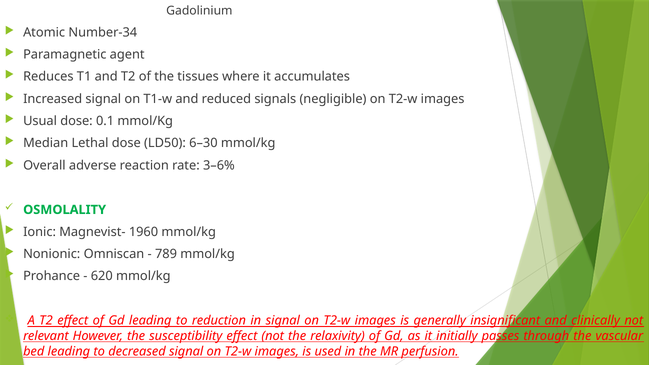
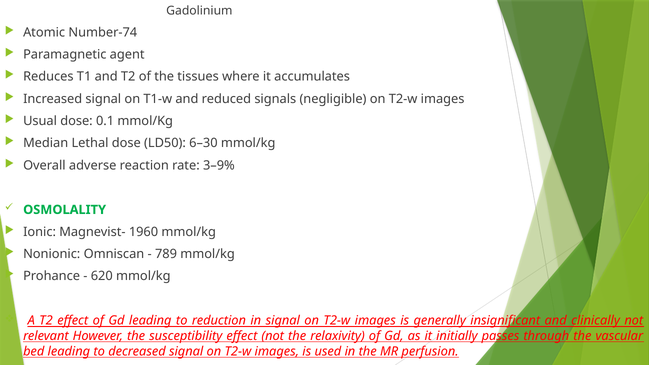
Number-34: Number-34 -> Number-74
3–6%: 3–6% -> 3–9%
